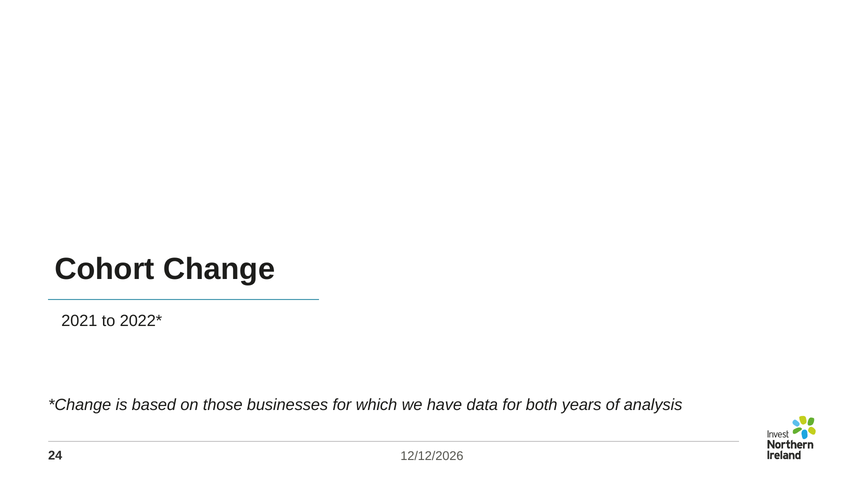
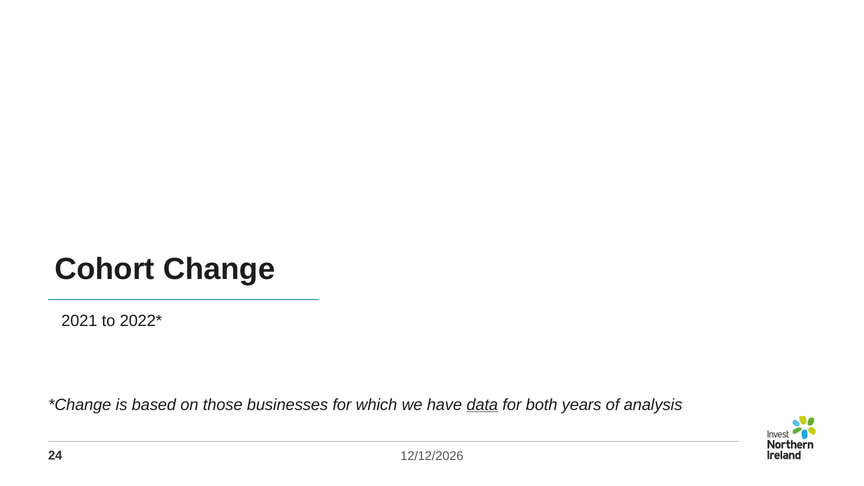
data underline: none -> present
